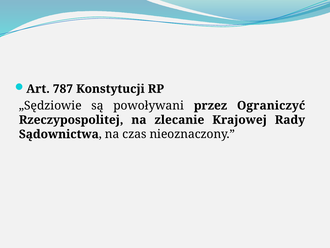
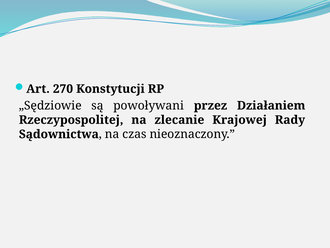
787: 787 -> 270
Ograniczyć: Ograniczyć -> Działaniem
